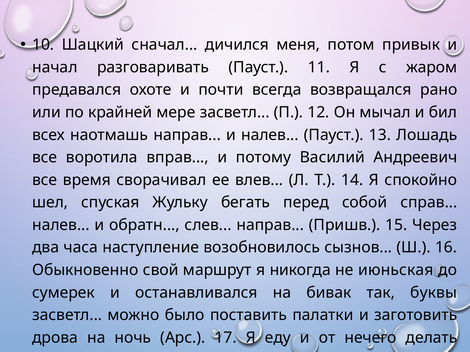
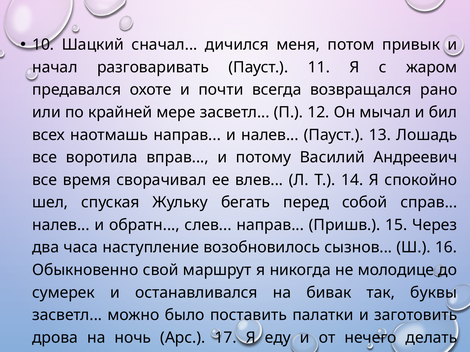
июньская: июньская -> молодице
